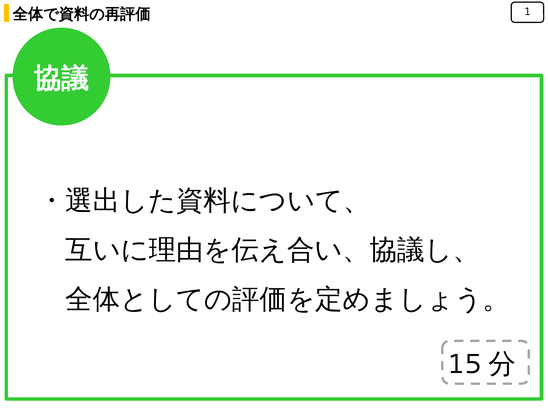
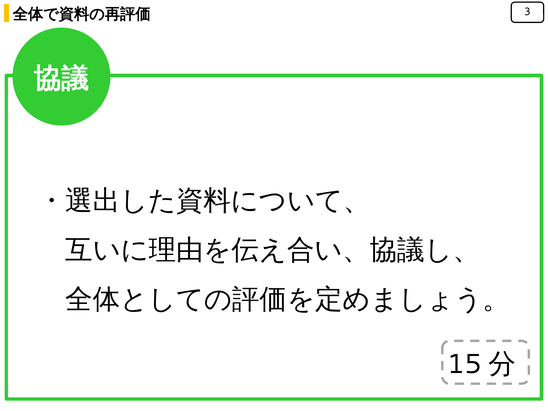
1: 1 -> 3
